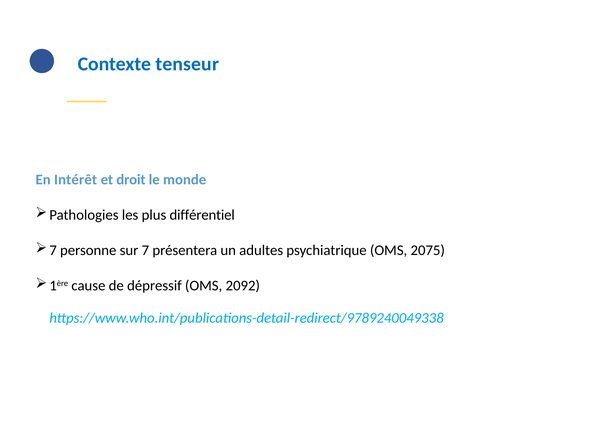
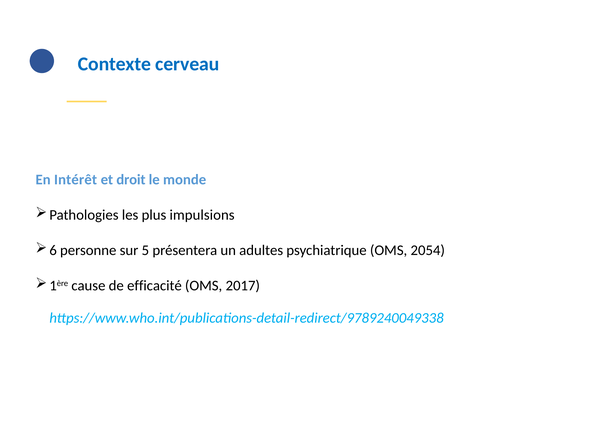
tenseur: tenseur -> cerveau
différentiel: différentiel -> impulsions
7 at (53, 251): 7 -> 6
sur 7: 7 -> 5
2075: 2075 -> 2054
dépressif: dépressif -> efficacité
2092: 2092 -> 2017
